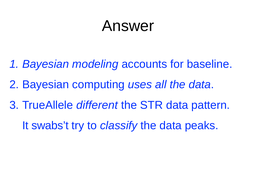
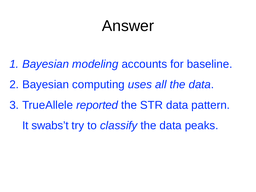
different: different -> reported
